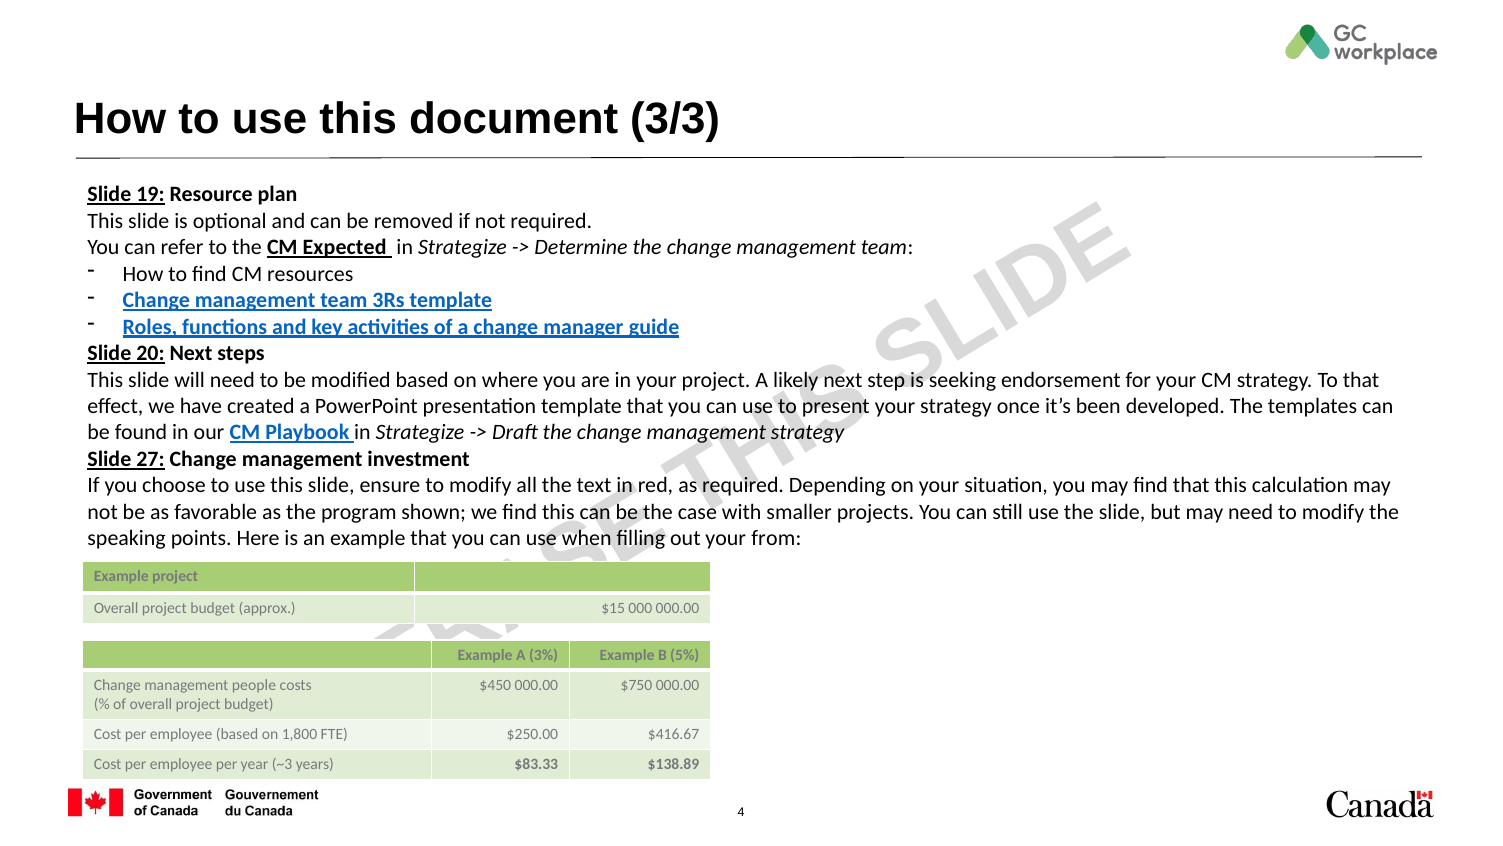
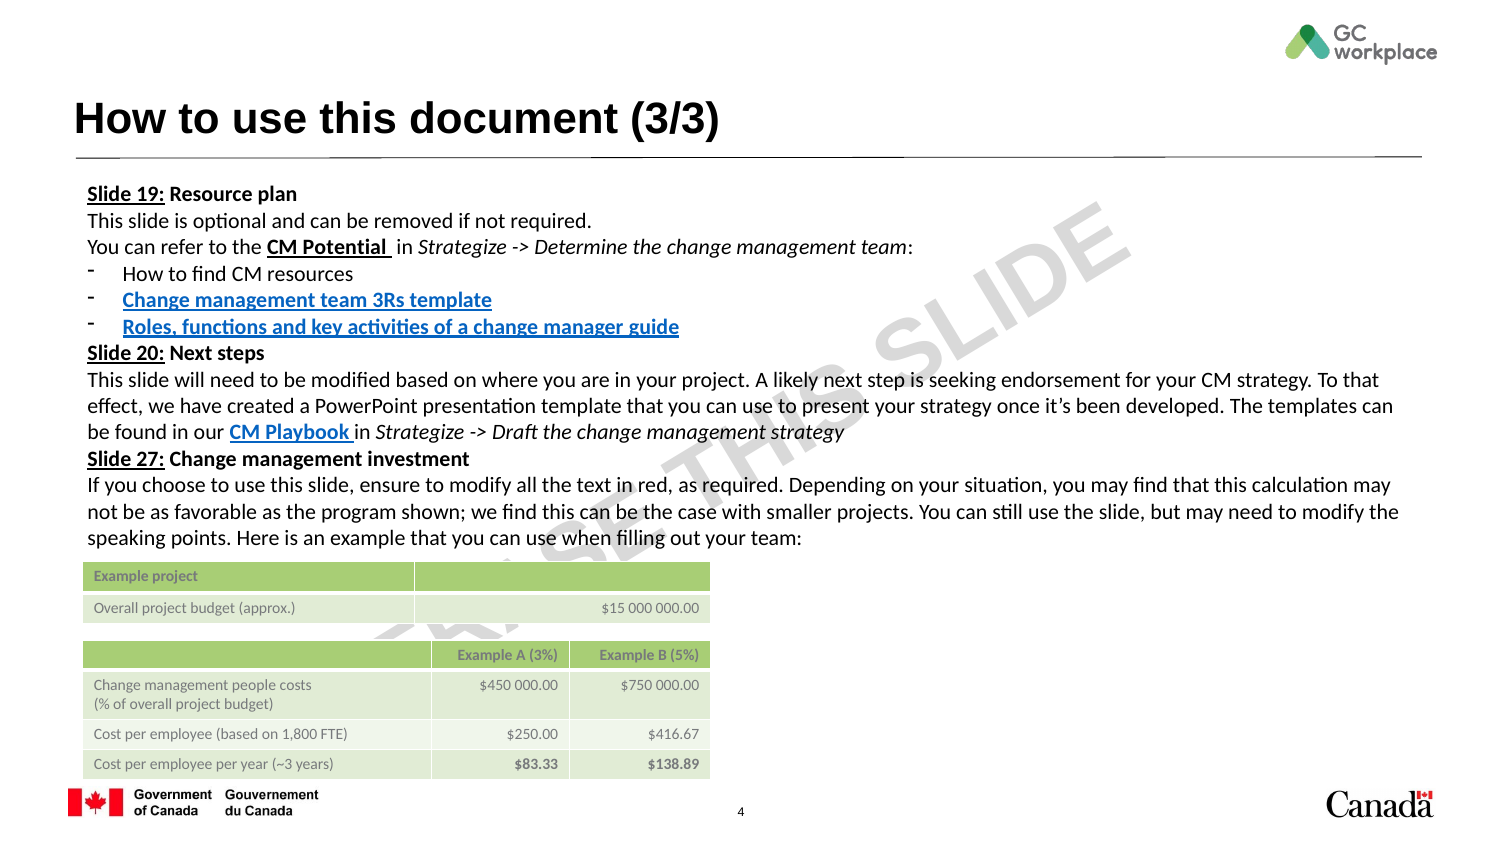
Expected: Expected -> Potential
from at (776, 538): from -> team
